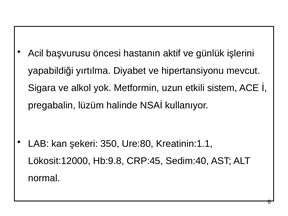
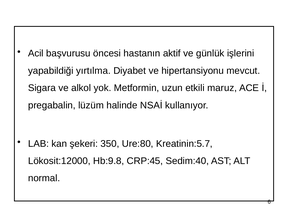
sistem: sistem -> maruz
Kreatinin:1.1: Kreatinin:1.1 -> Kreatinin:5.7
